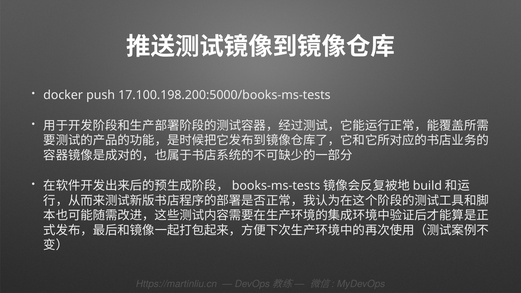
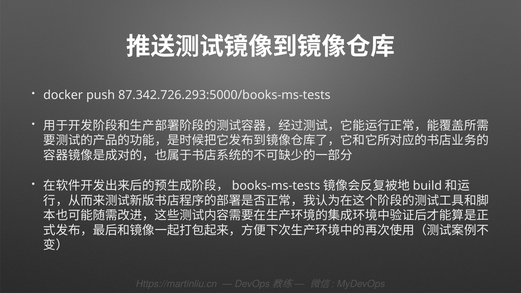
17.100.198.200:5000/books-ms-tests: 17.100.198.200:5000/books-ms-tests -> 87.342.726.293:5000/books-ms-tests
